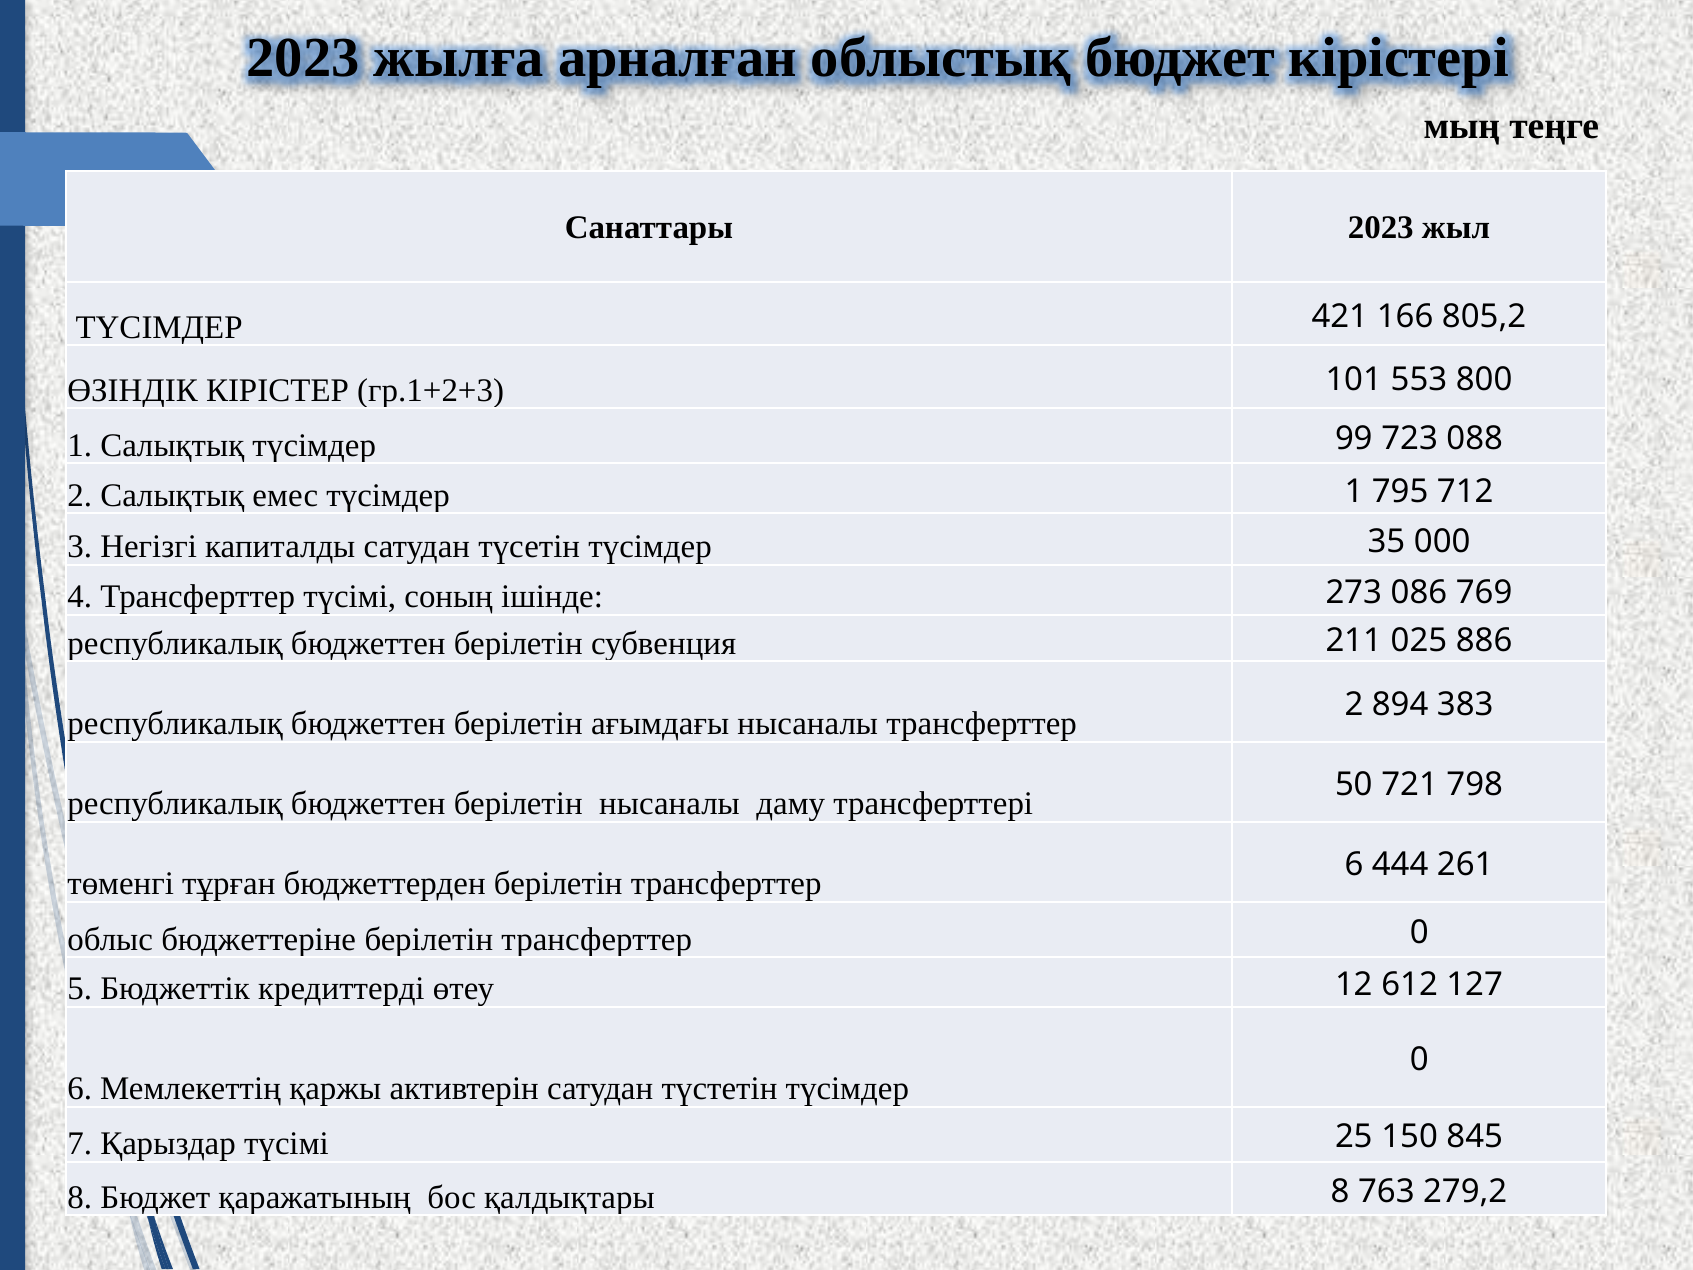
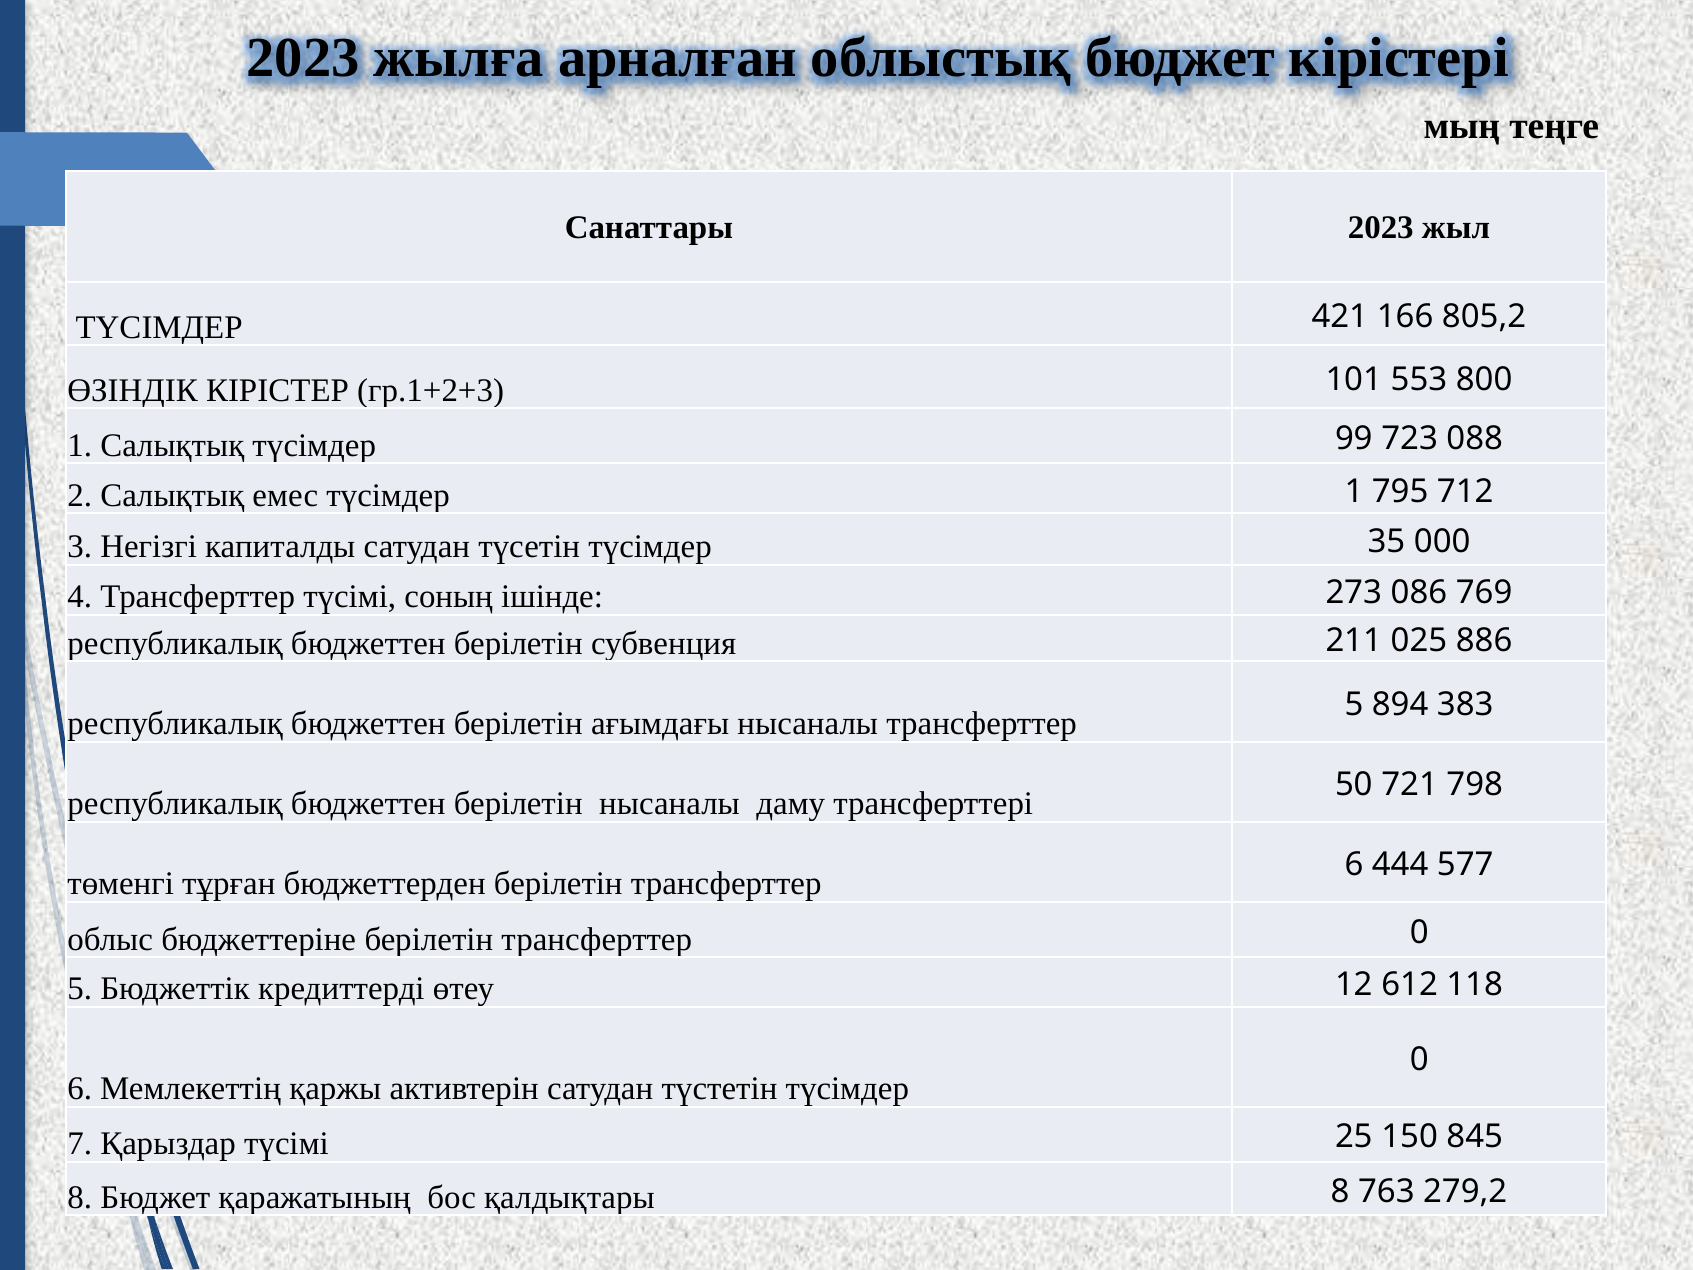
трансферттер 2: 2 -> 5
261: 261 -> 577
127: 127 -> 118
